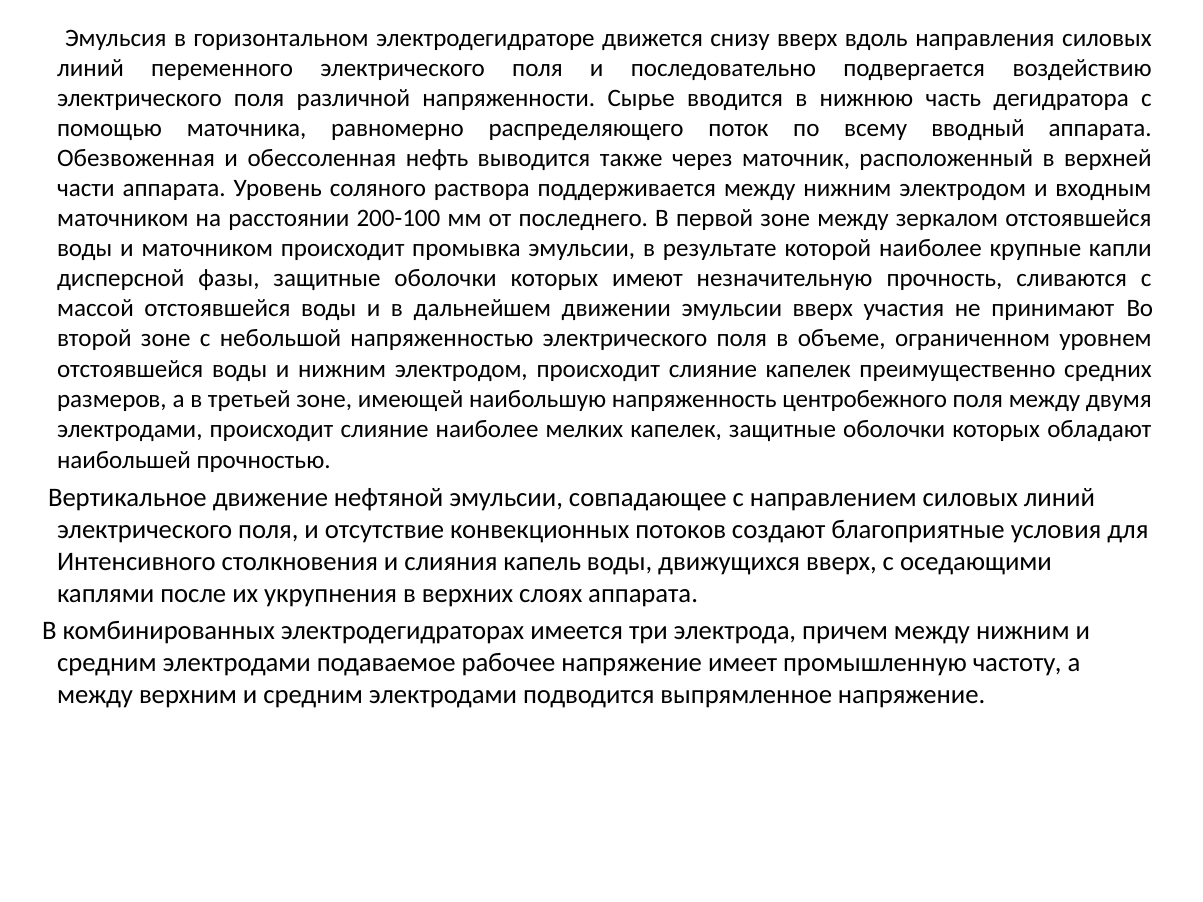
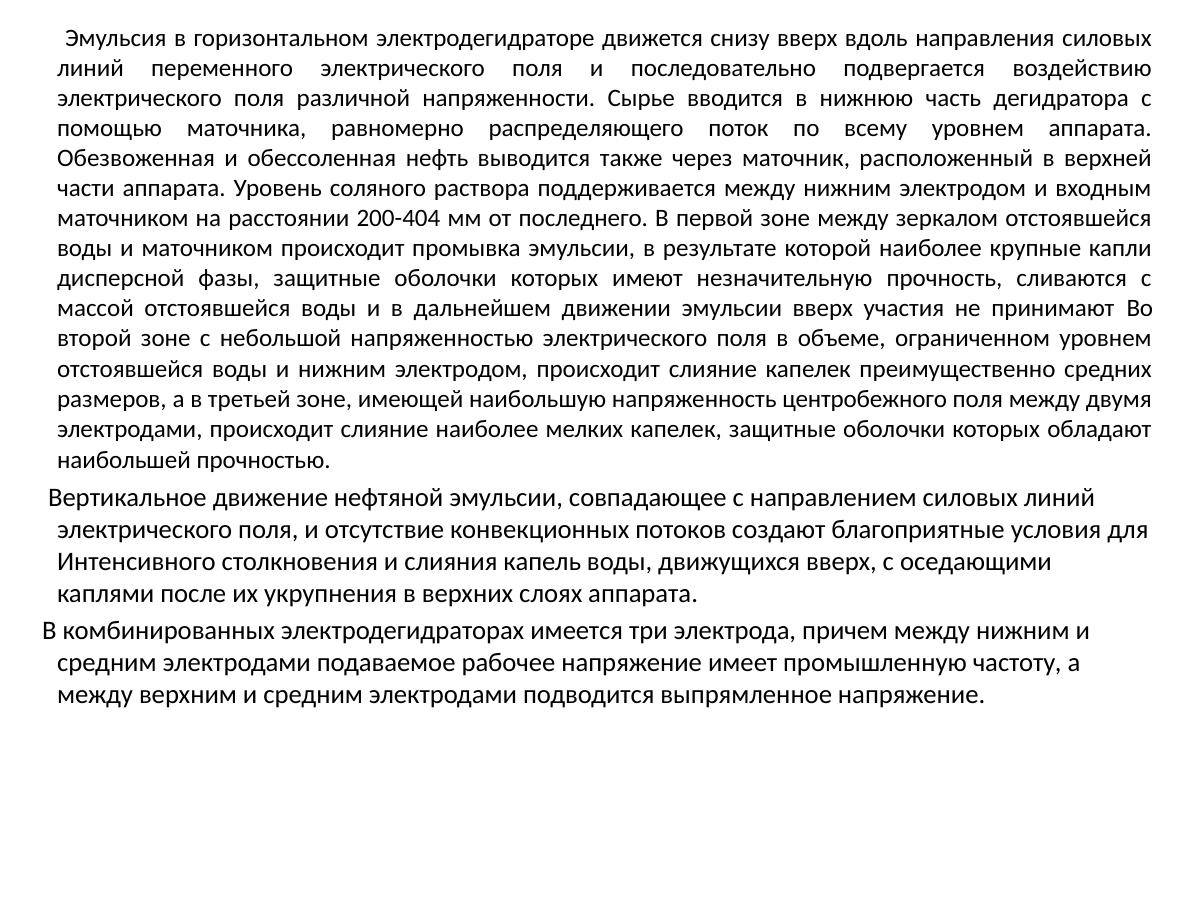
всему вводный: вводный -> уровнем
200-100: 200-100 -> 200-404
